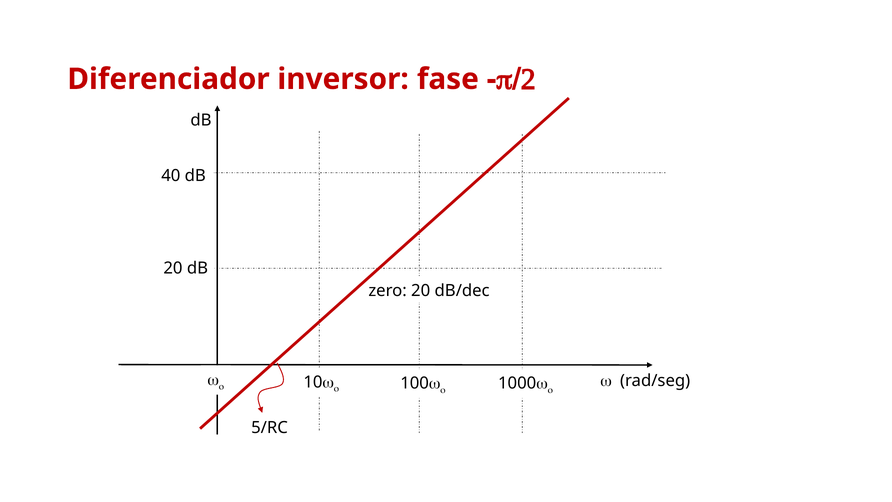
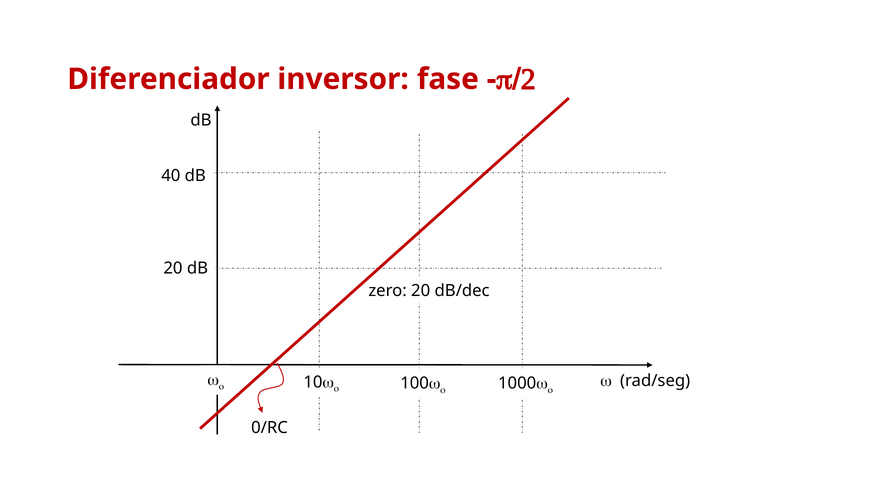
5/RC: 5/RC -> 0/RC
